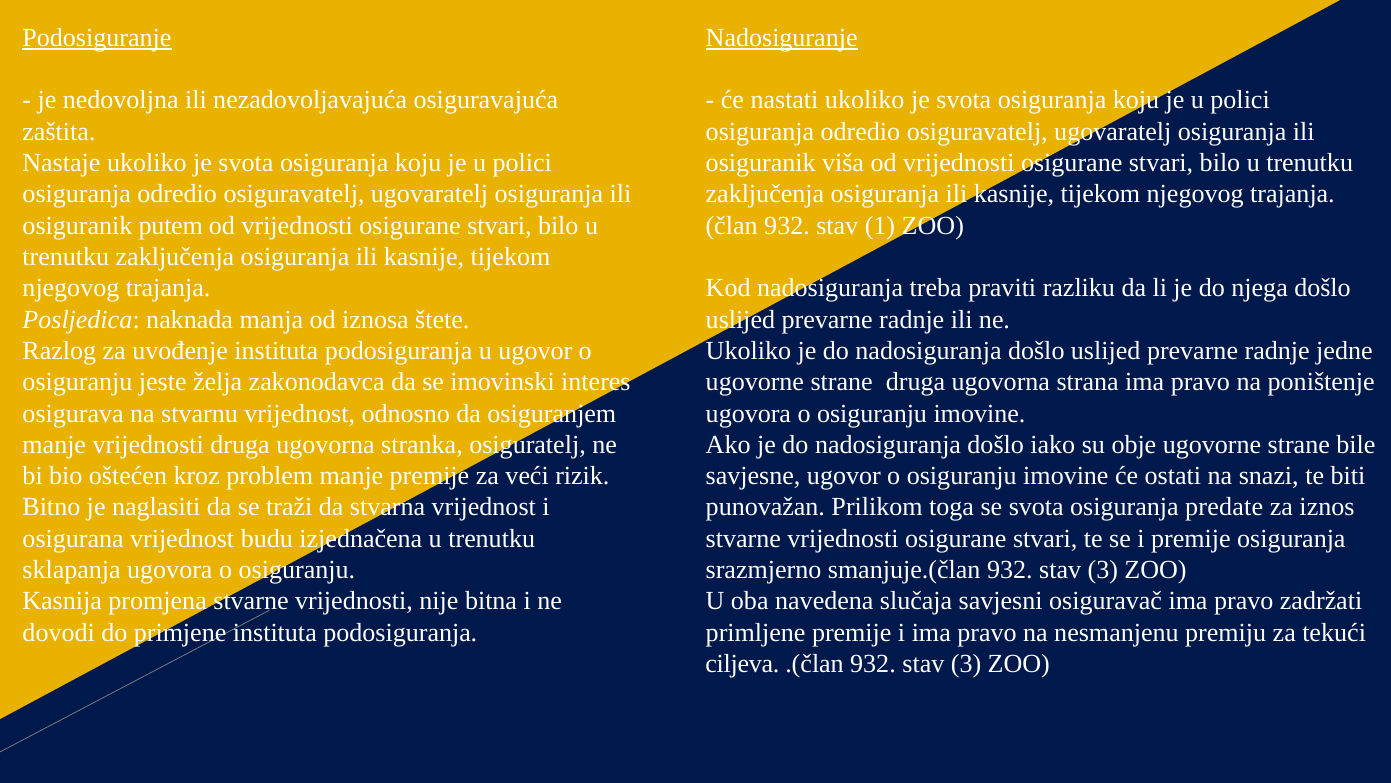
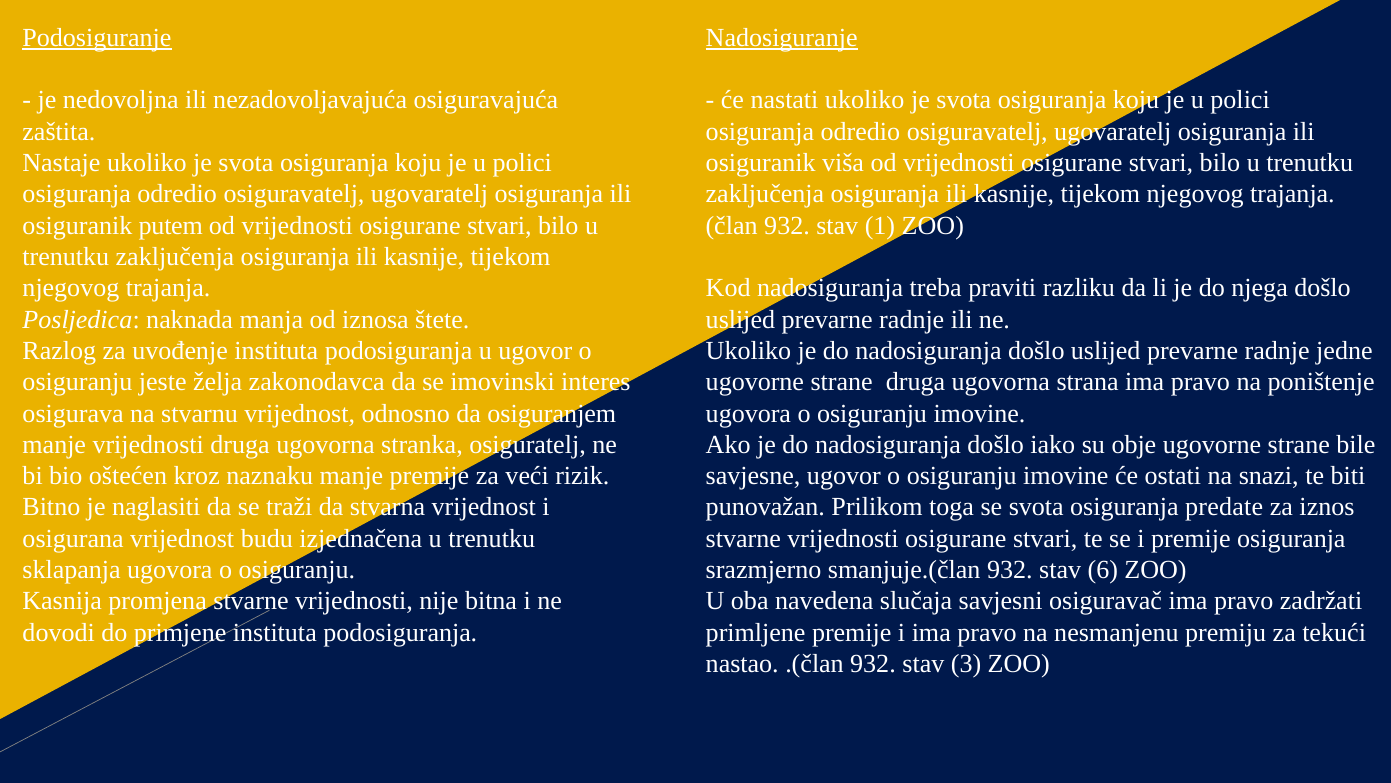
problem: problem -> naznaku
smanjuje.(član 932 stav 3: 3 -> 6
ciljeva: ciljeva -> nastao
